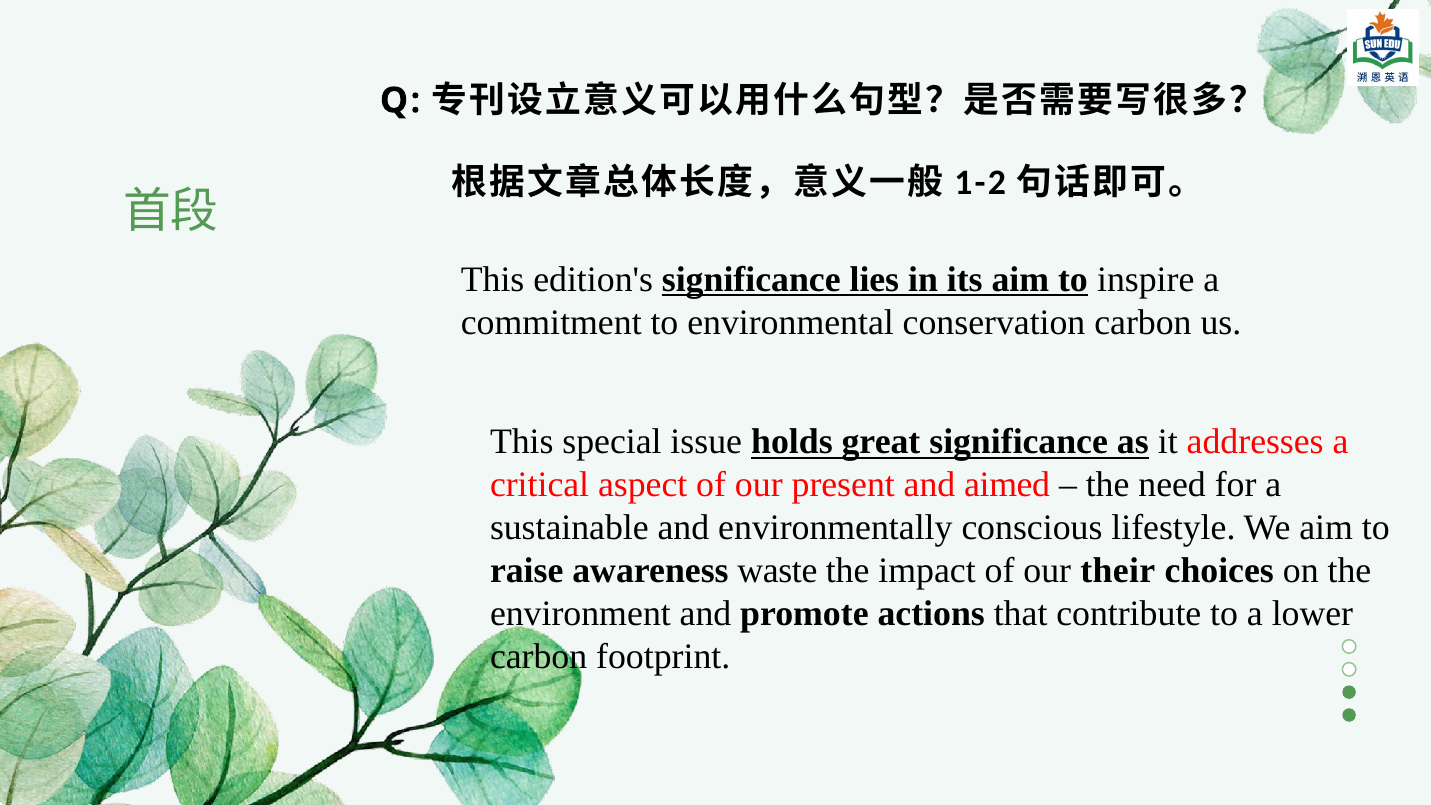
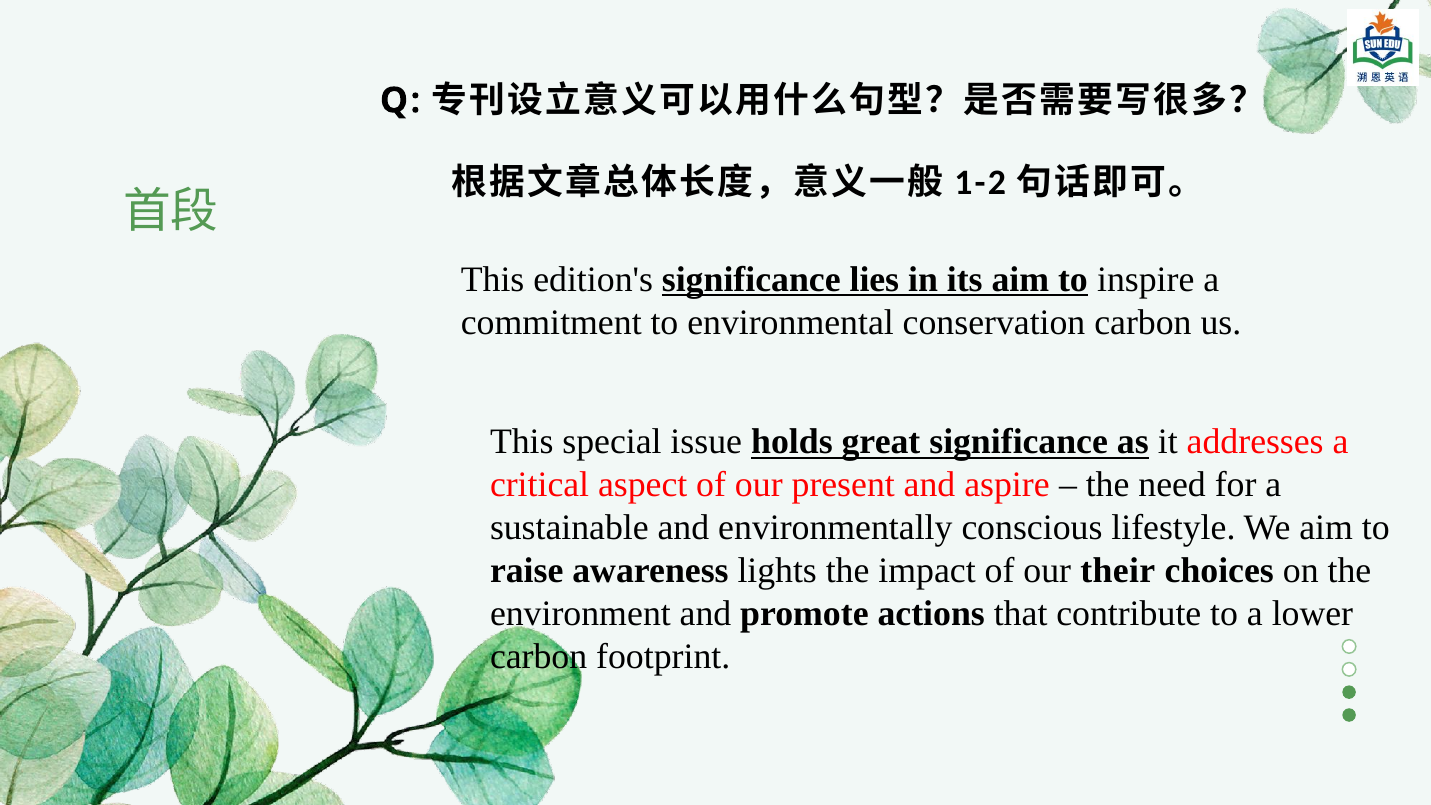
aimed: aimed -> aspire
waste: waste -> lights
